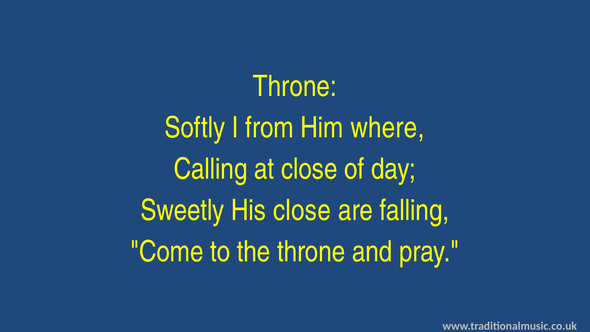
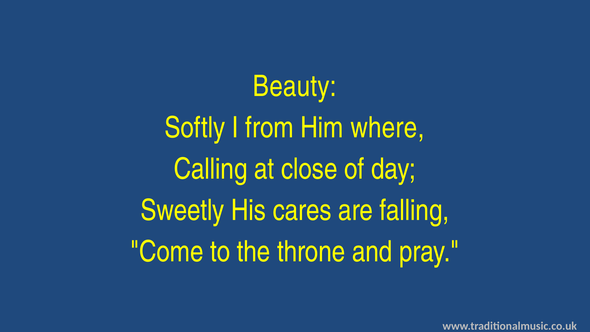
Throne at (295, 87): Throne -> Beauty
His close: close -> cares
